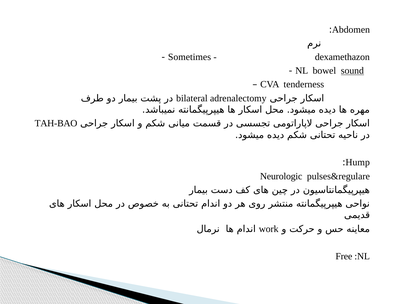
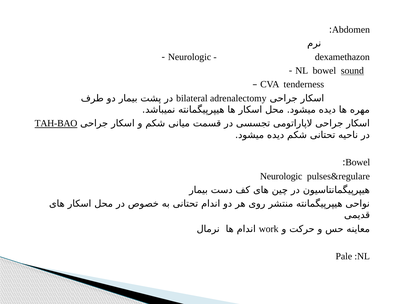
Sometimes at (190, 57): Sometimes -> Neurologic
TAH-BAO underline: none -> present
Hump at (358, 163): Hump -> Bowel
Free: Free -> Pale
